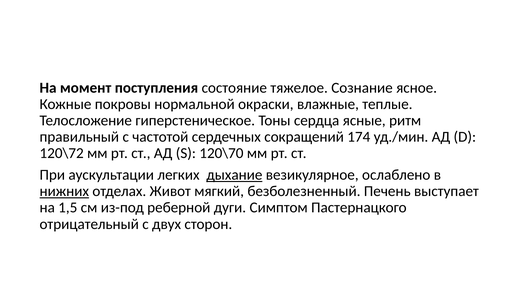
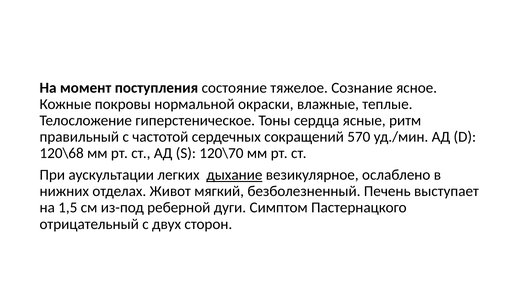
174: 174 -> 570
120\72: 120\72 -> 120\68
нижних underline: present -> none
